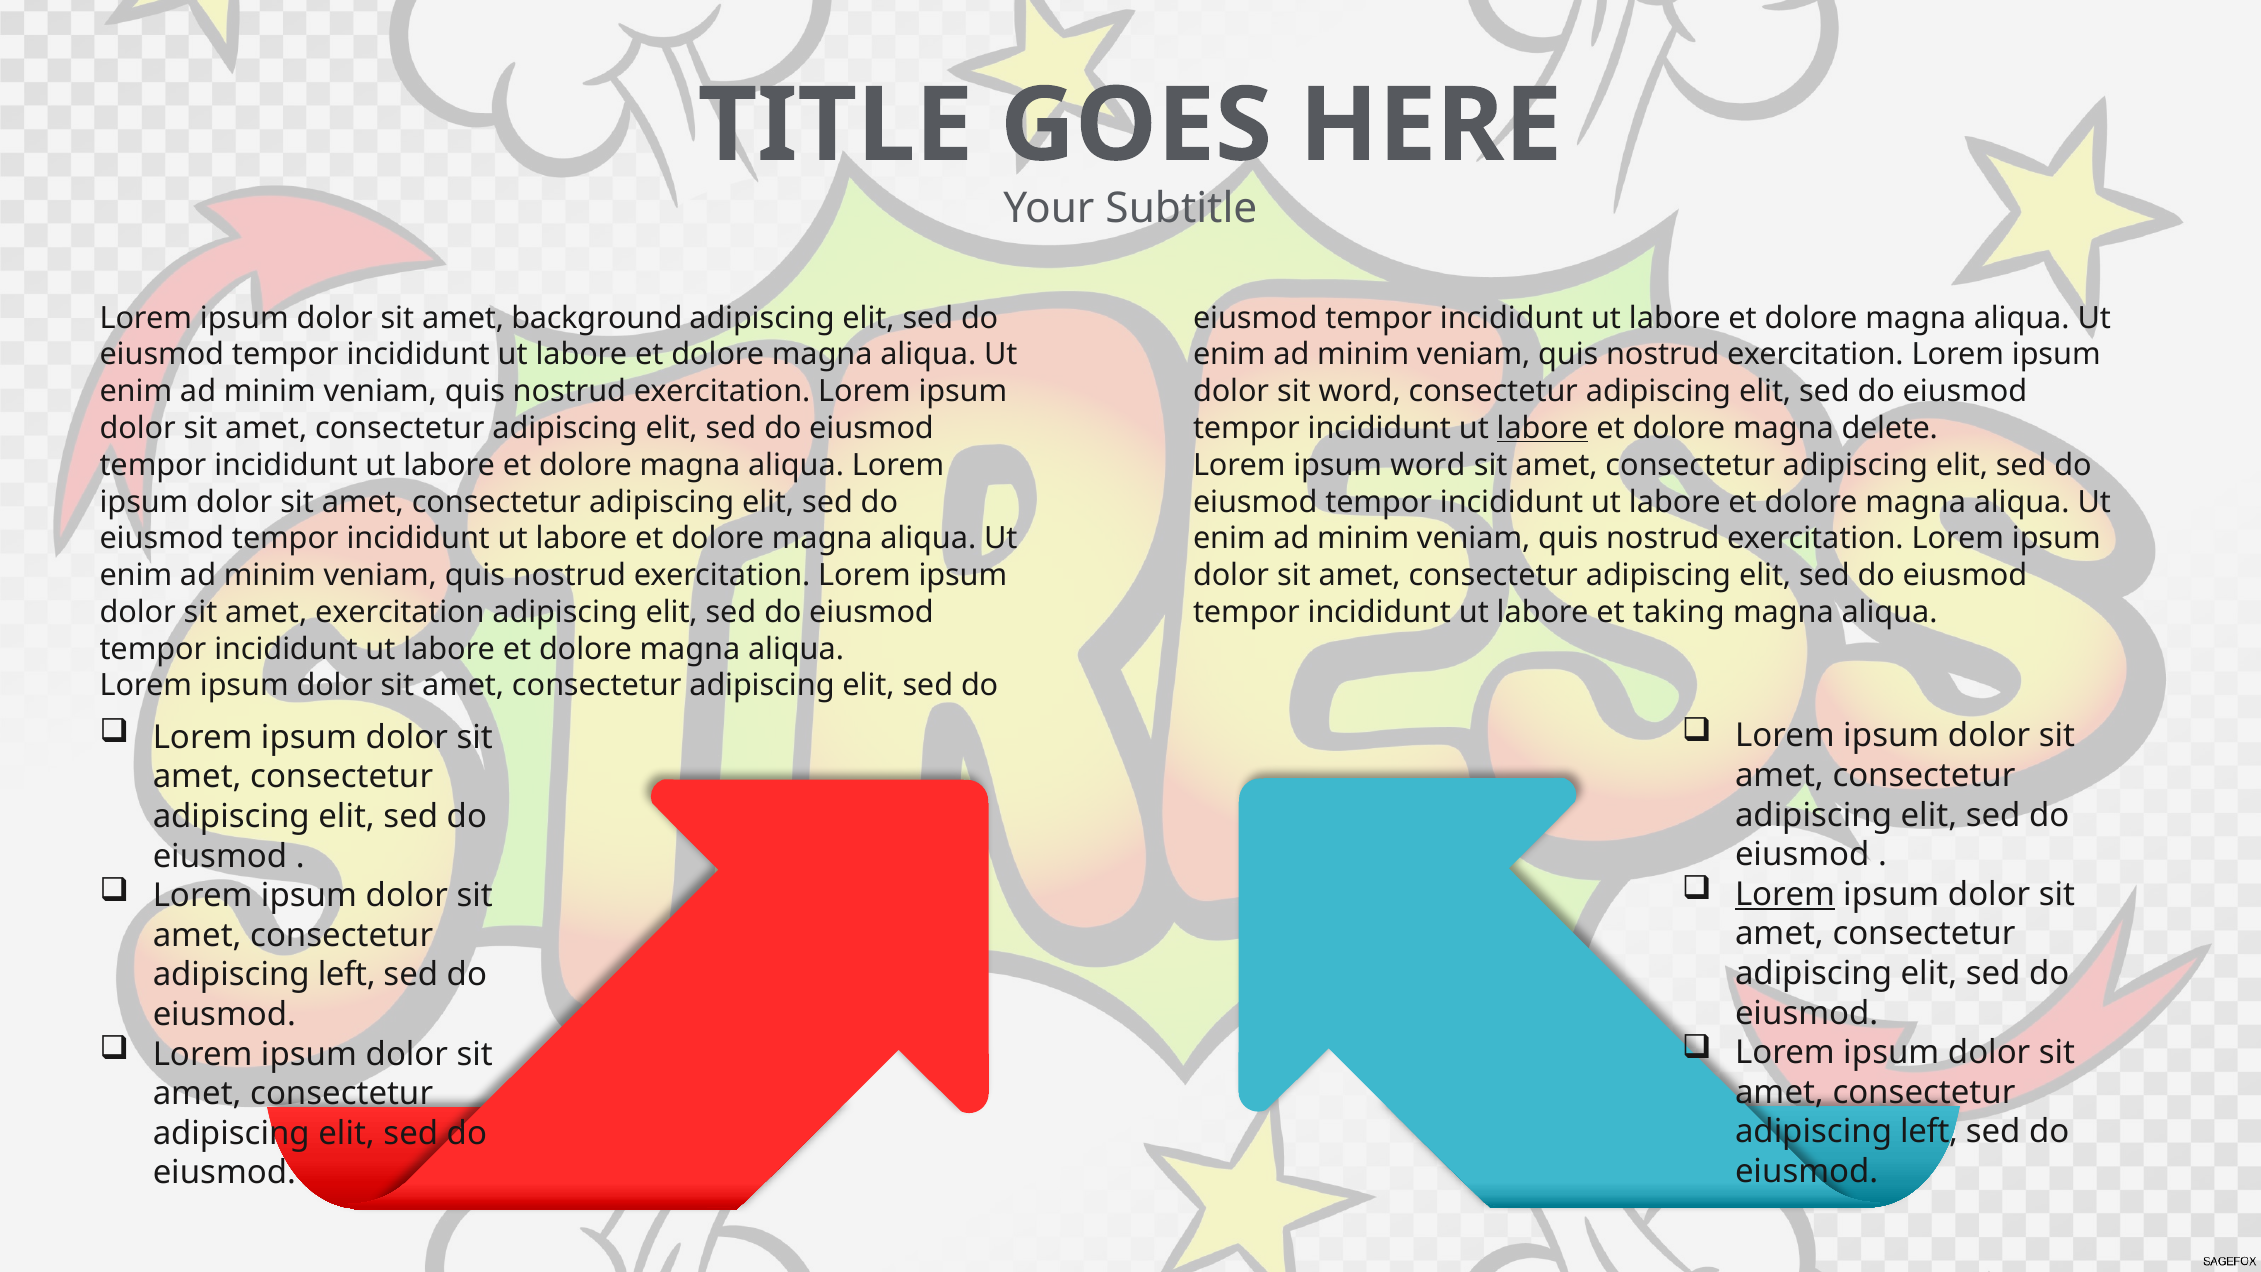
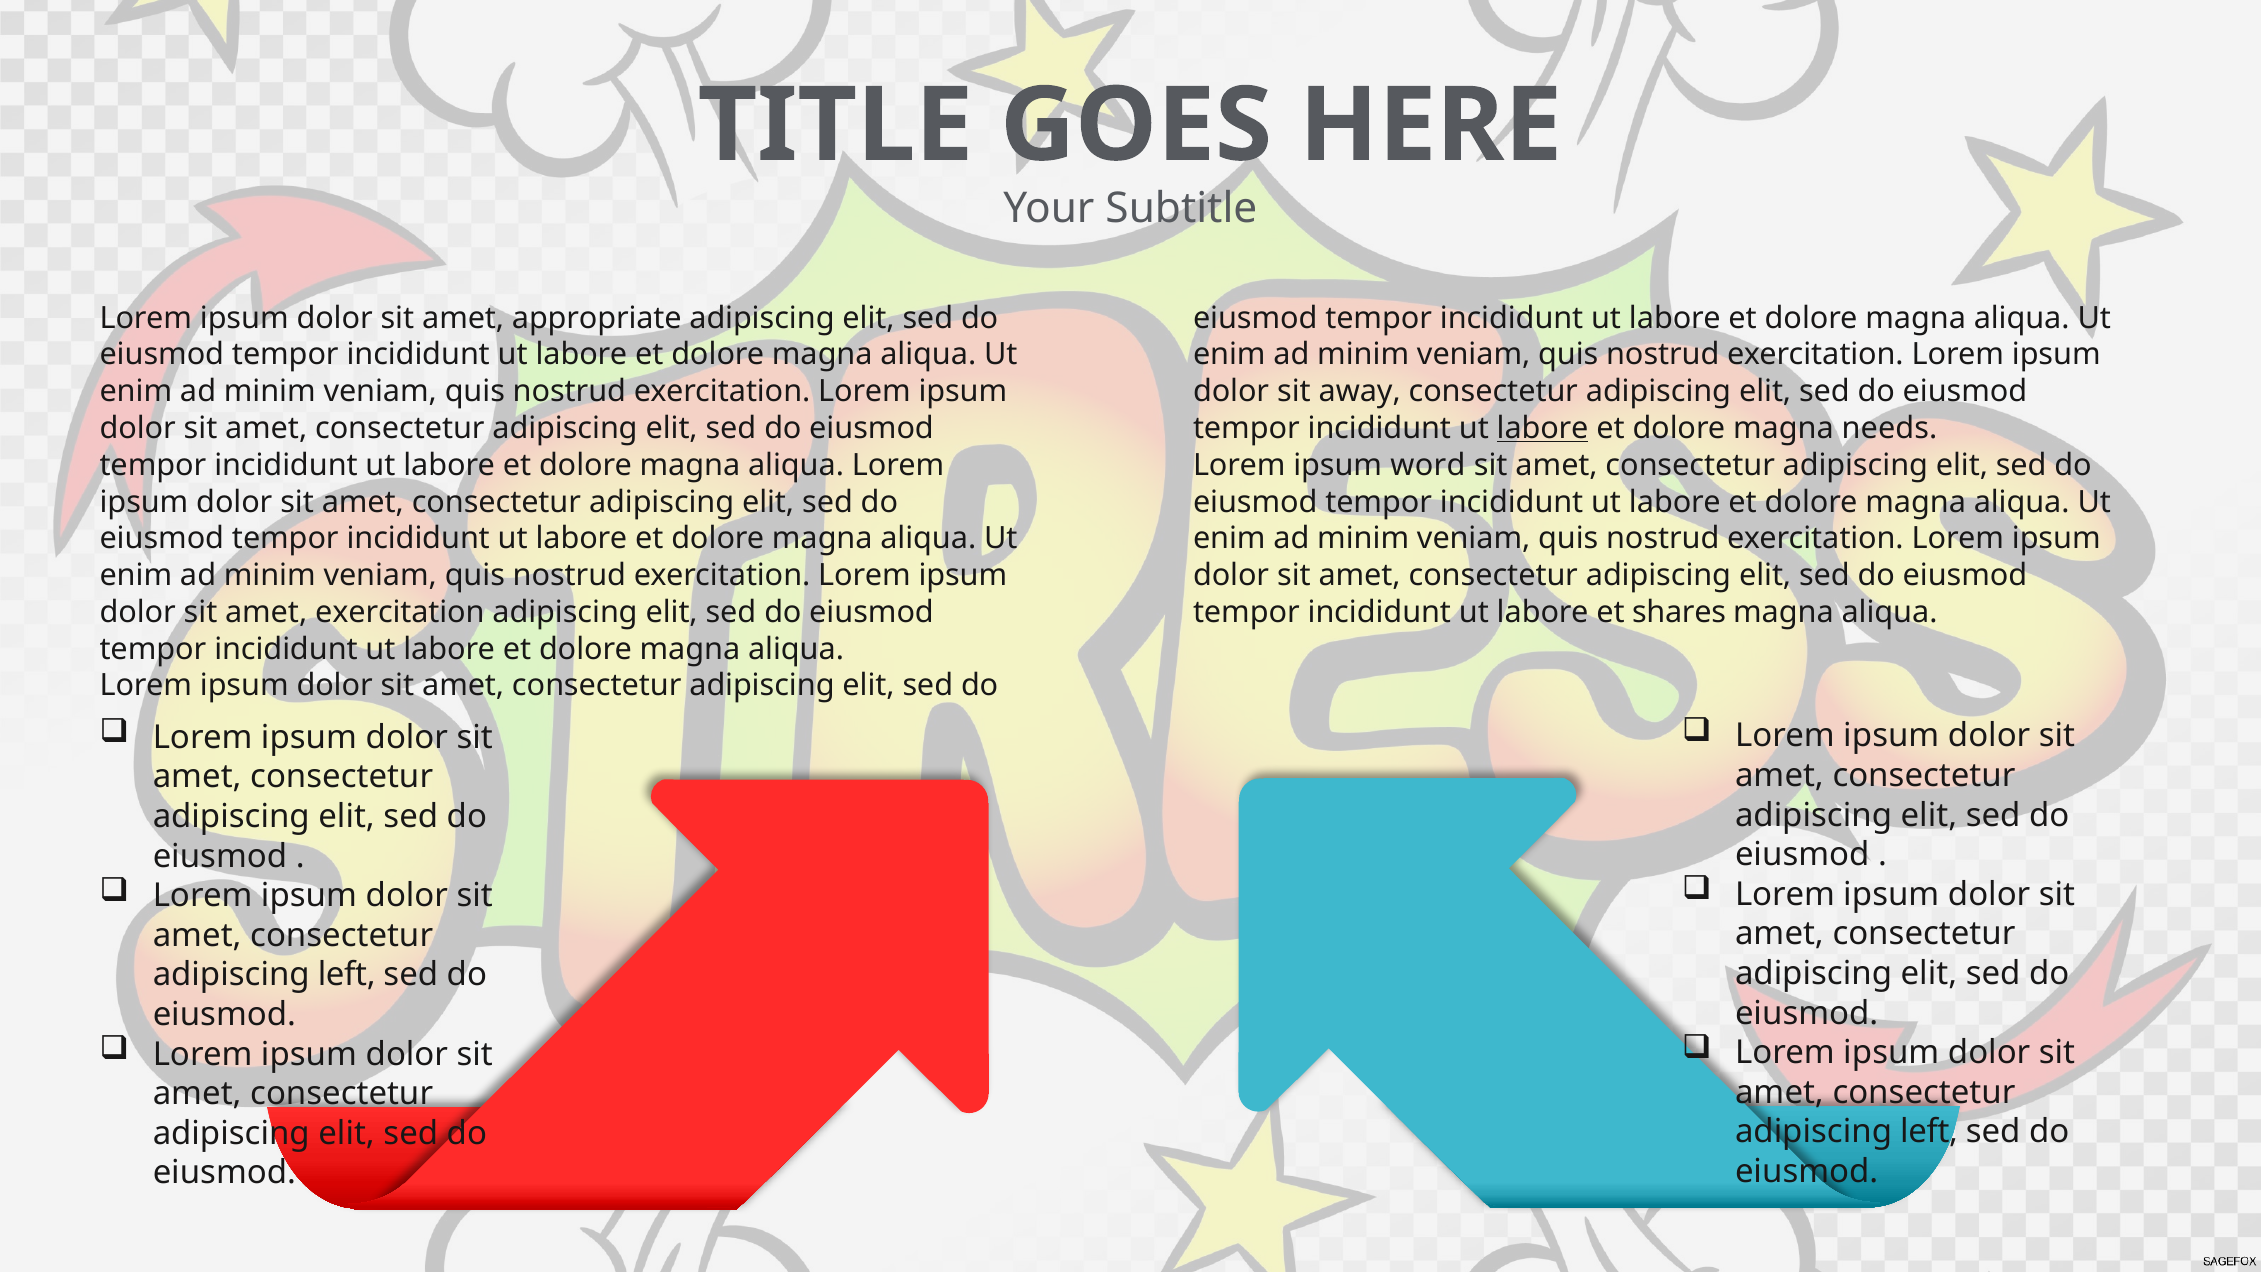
background: background -> appropriate
sit word: word -> away
delete: delete -> needs
taking: taking -> shares
Lorem at (1785, 894) underline: present -> none
